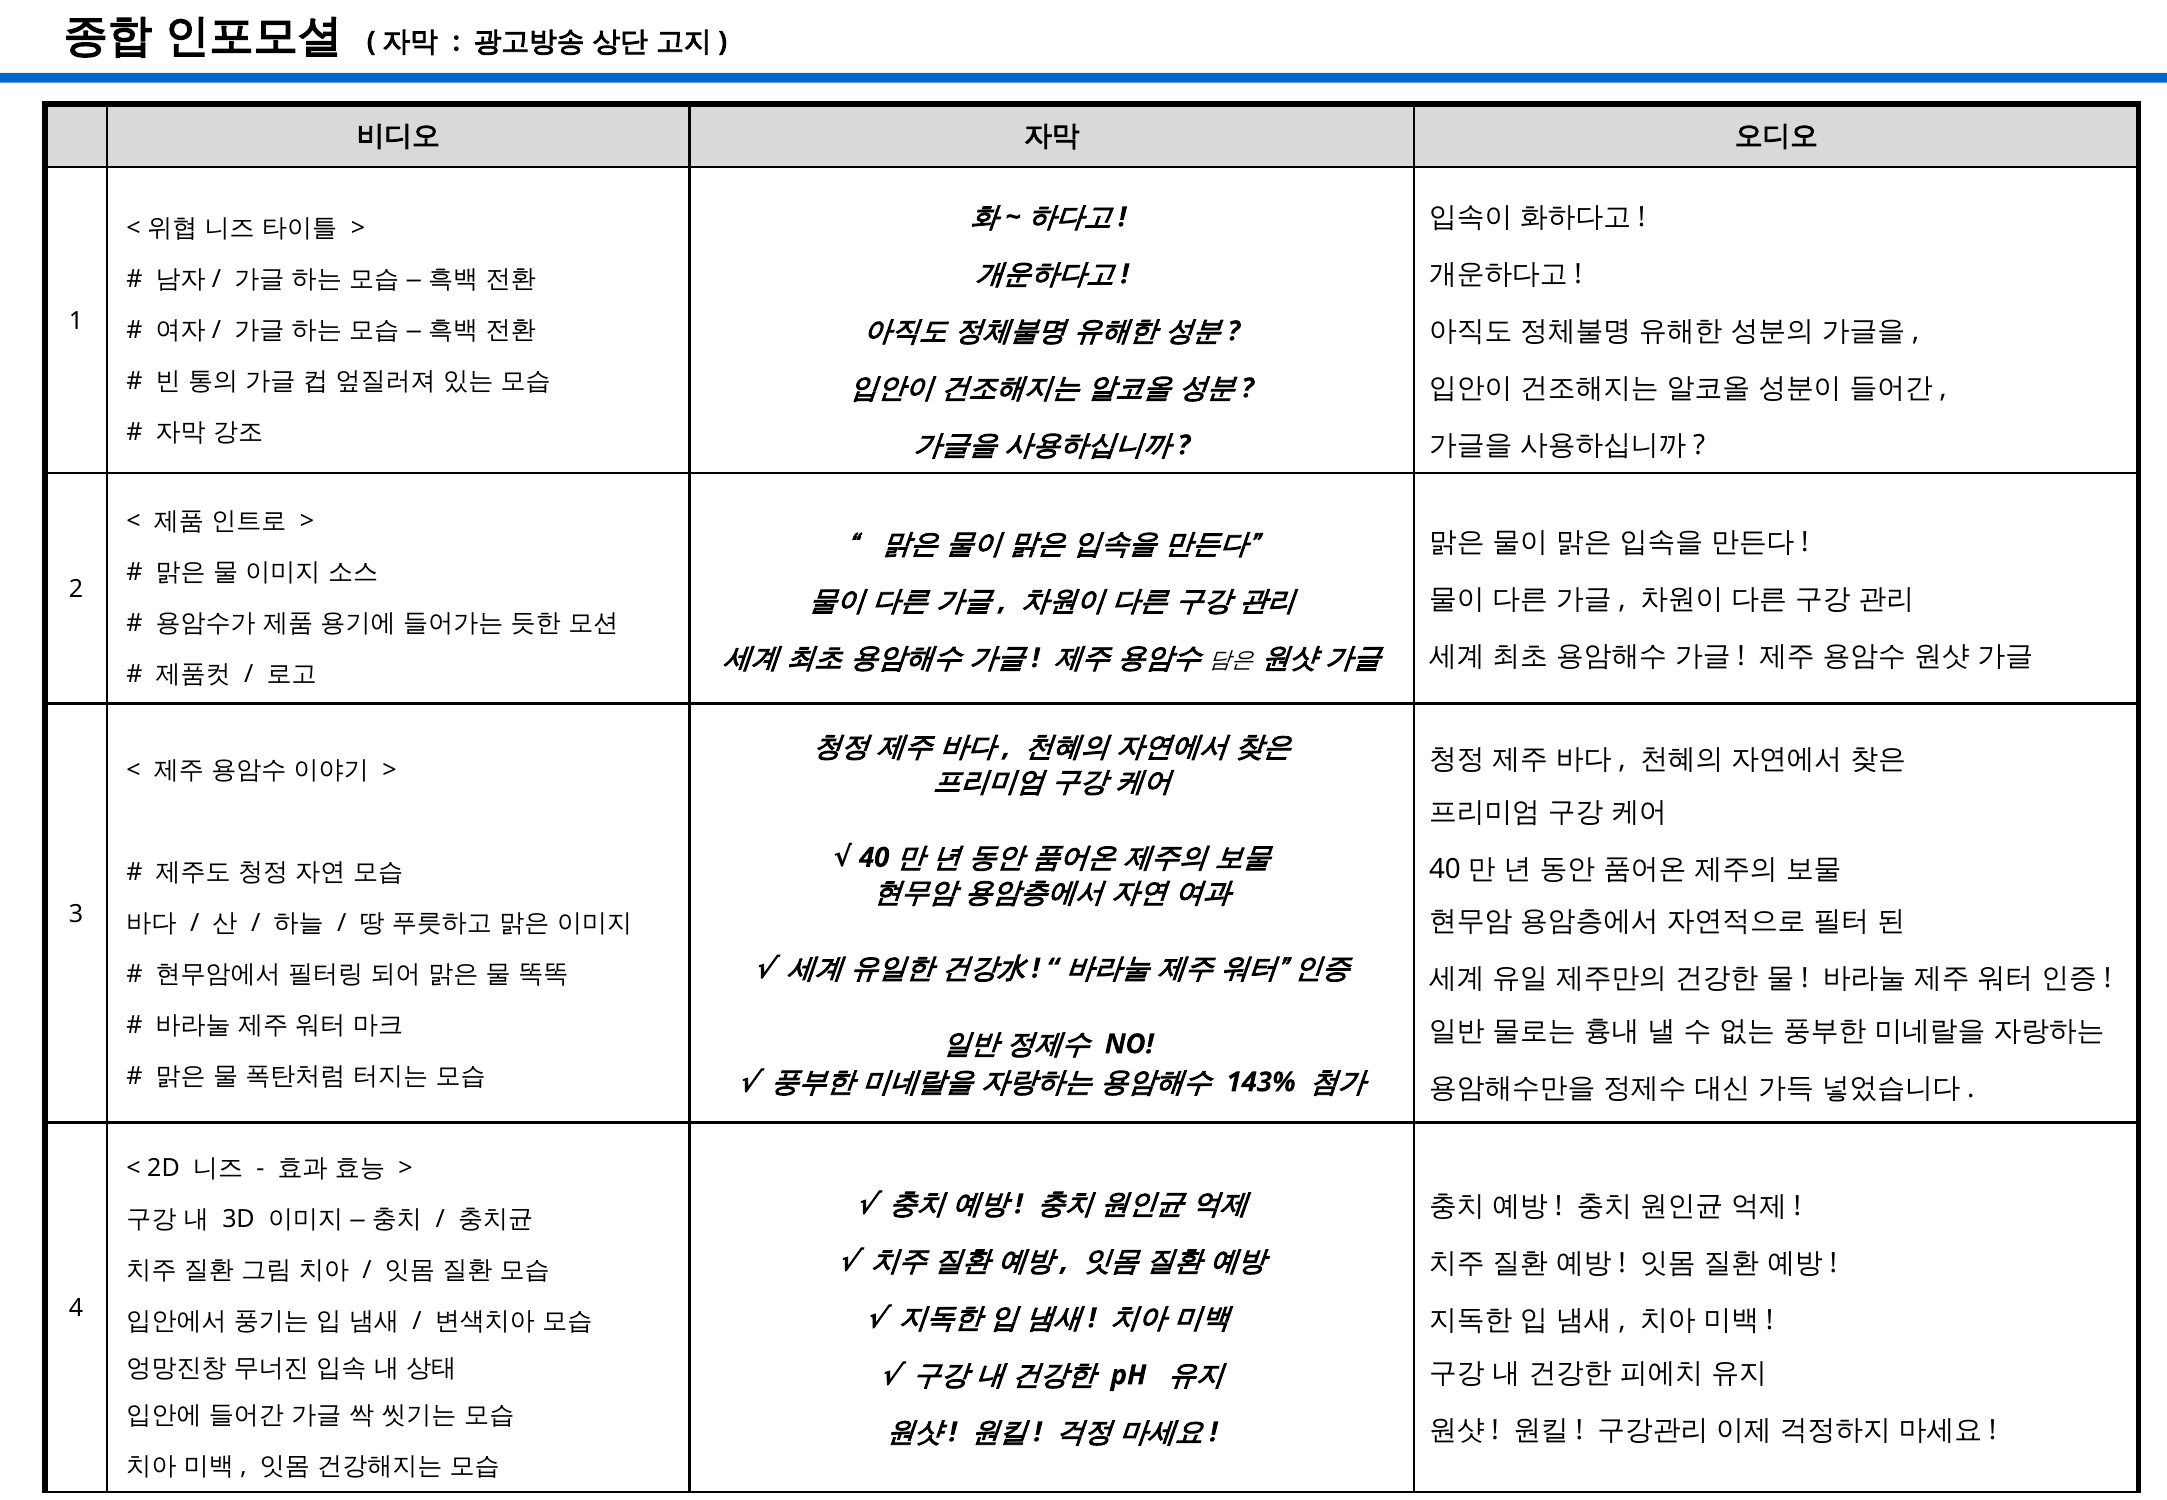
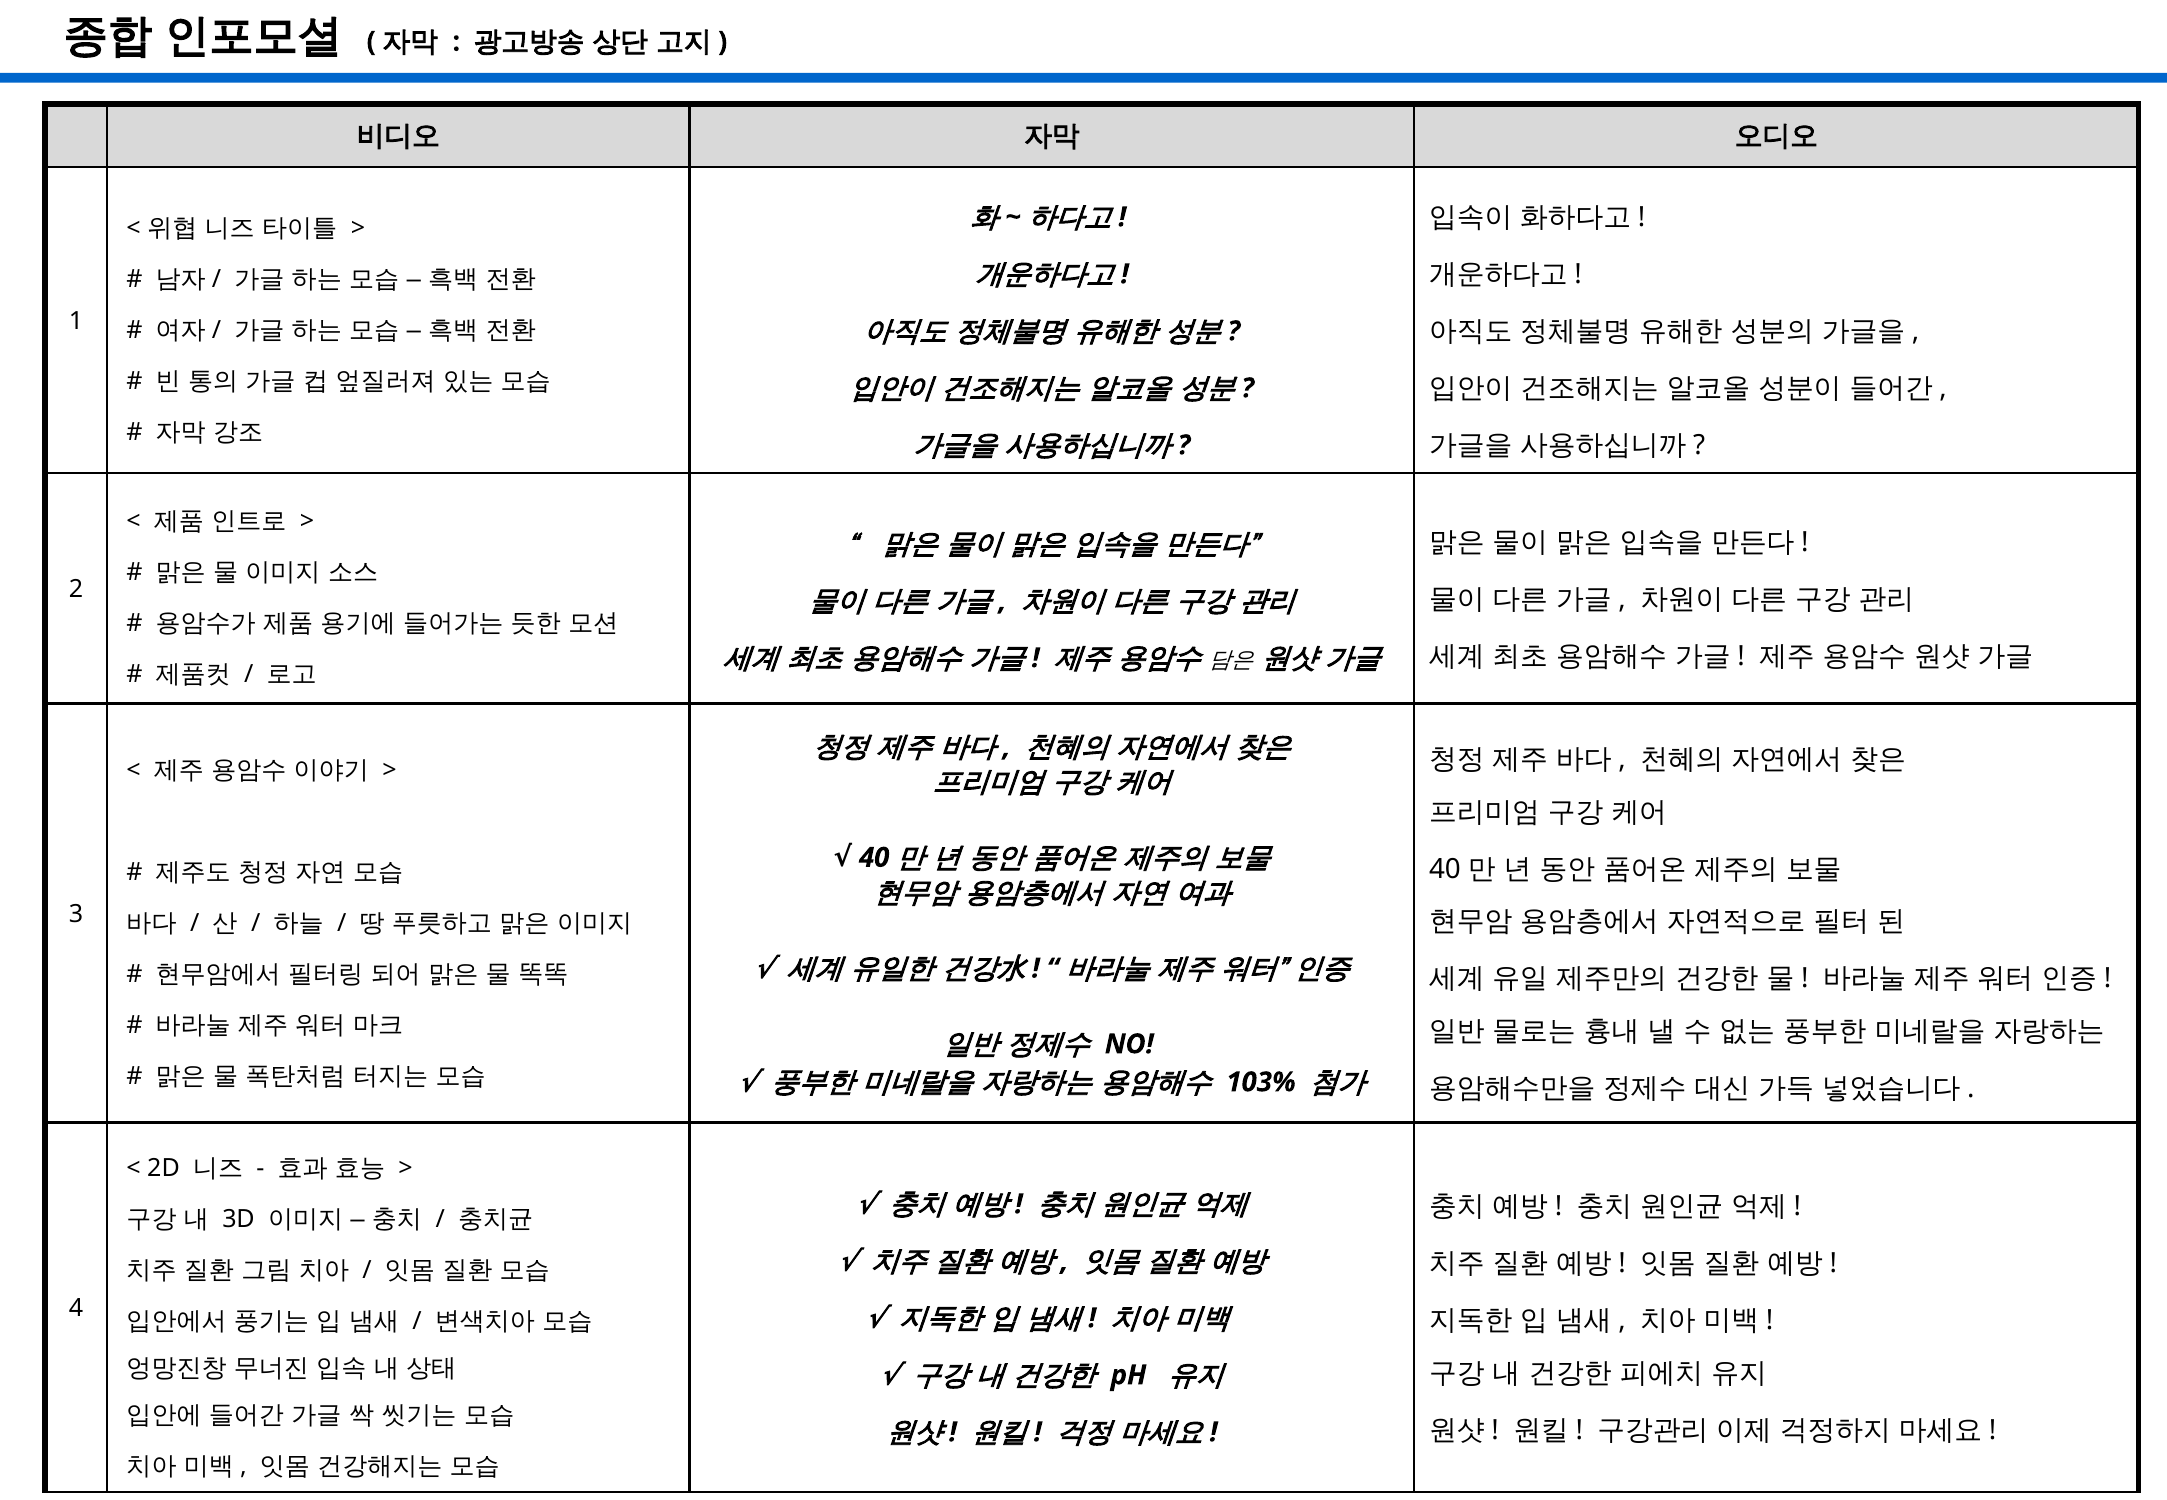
143%: 143% -> 103%
